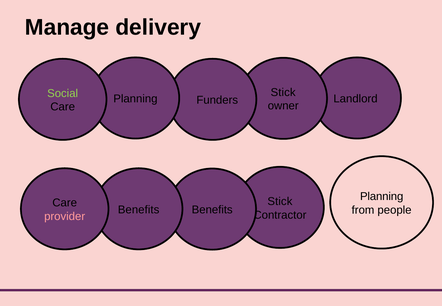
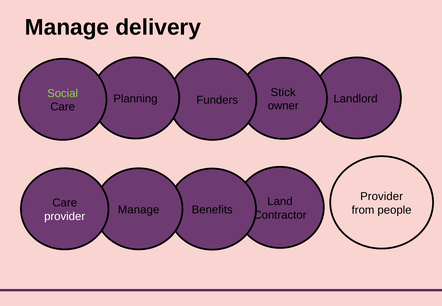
Planning at (382, 196): Planning -> Provider
Stick at (280, 201): Stick -> Land
Benefits at (139, 210): Benefits -> Manage
provider at (65, 216) colour: pink -> white
